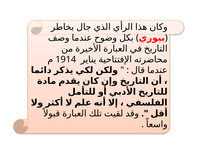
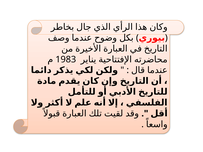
1914: 1914 -> 1983
